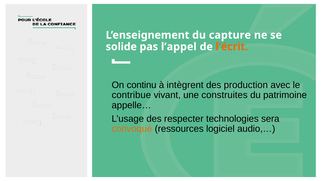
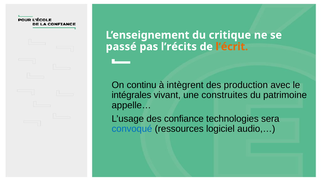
capture: capture -> critique
solide: solide -> passé
l’appel: l’appel -> l’récits
contribue: contribue -> intégrales
respecter: respecter -> confiance
convoqué colour: orange -> blue
